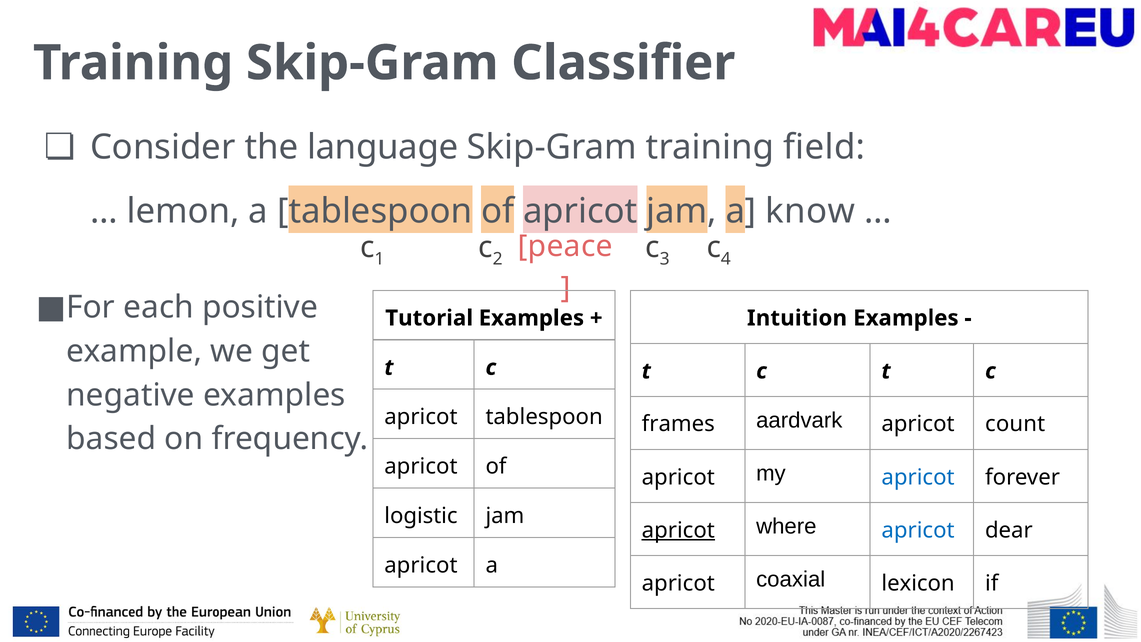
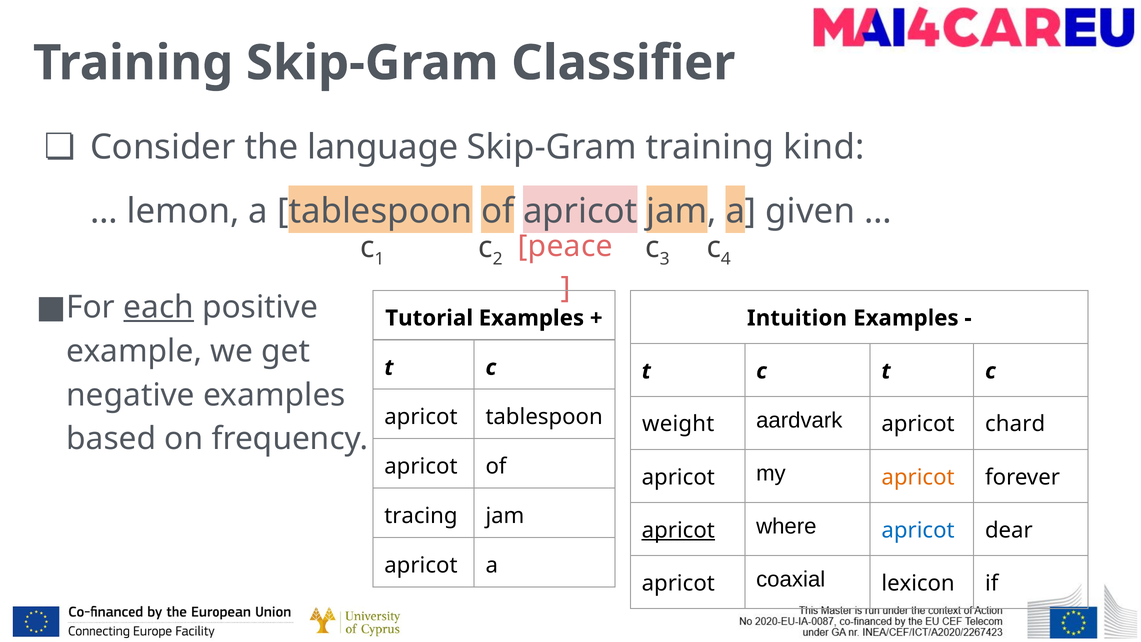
field: field -> kind
know: know -> given
each underline: none -> present
frames: frames -> weight
count: count -> chard
apricot at (918, 477) colour: blue -> orange
logistic: logistic -> tracing
